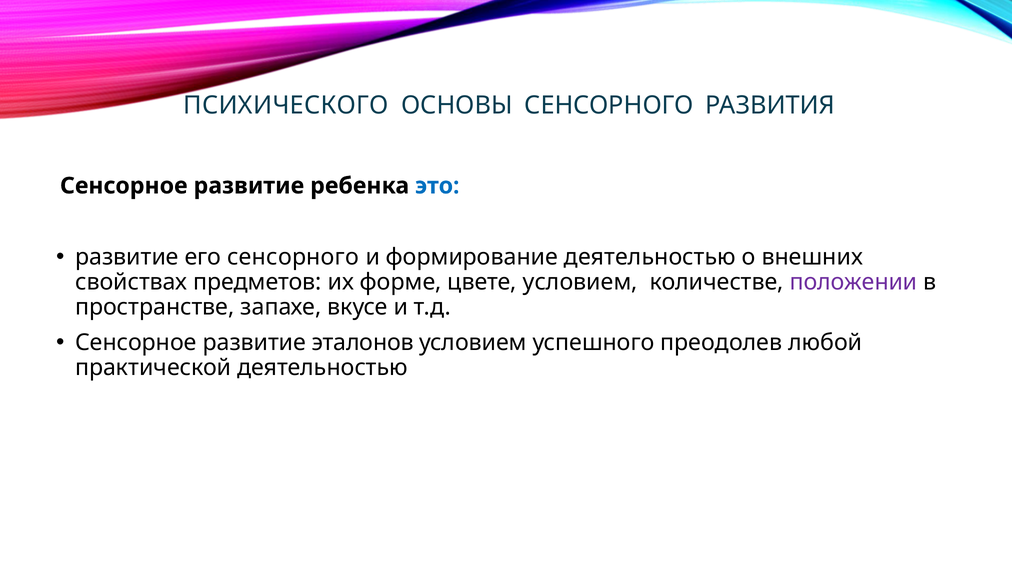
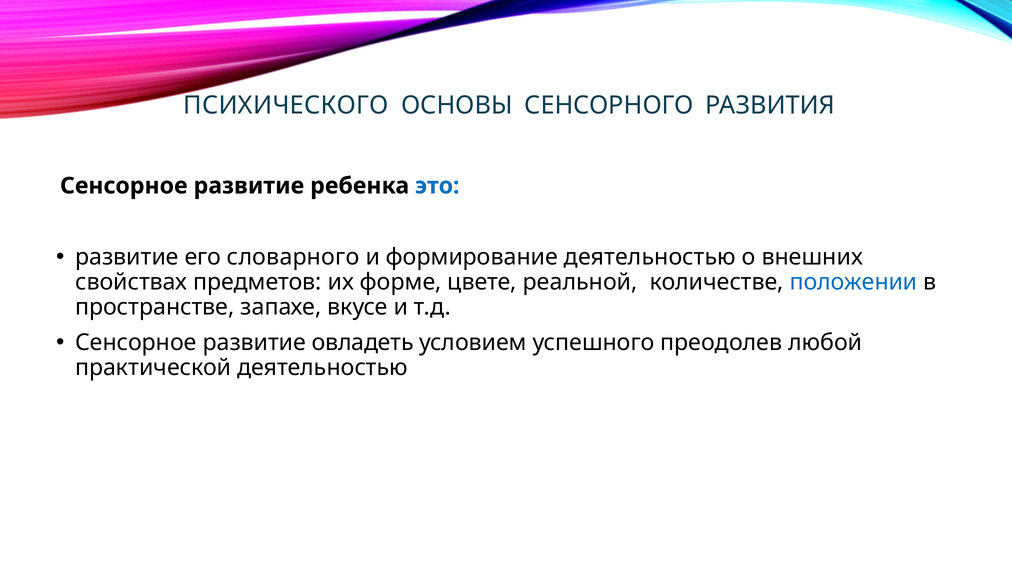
его сенсорного: сенсорного -> словарного
цвете условием: условием -> реальной
положении colour: purple -> blue
эталонов: эталонов -> овладеть
